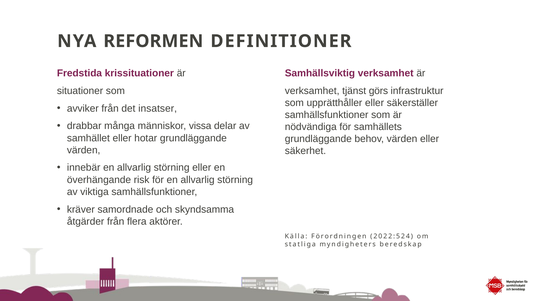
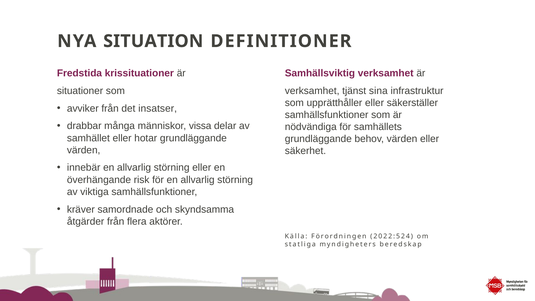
REFORMEN: REFORMEN -> SITUATION
görs: görs -> sina
